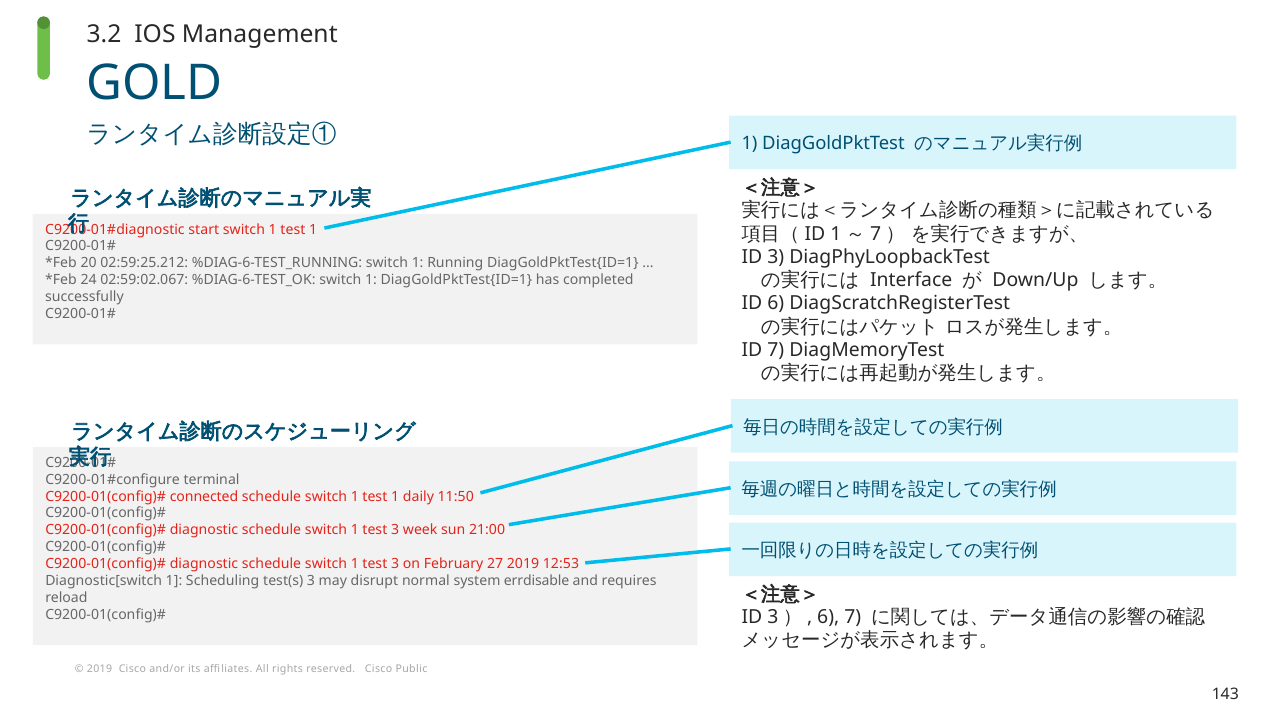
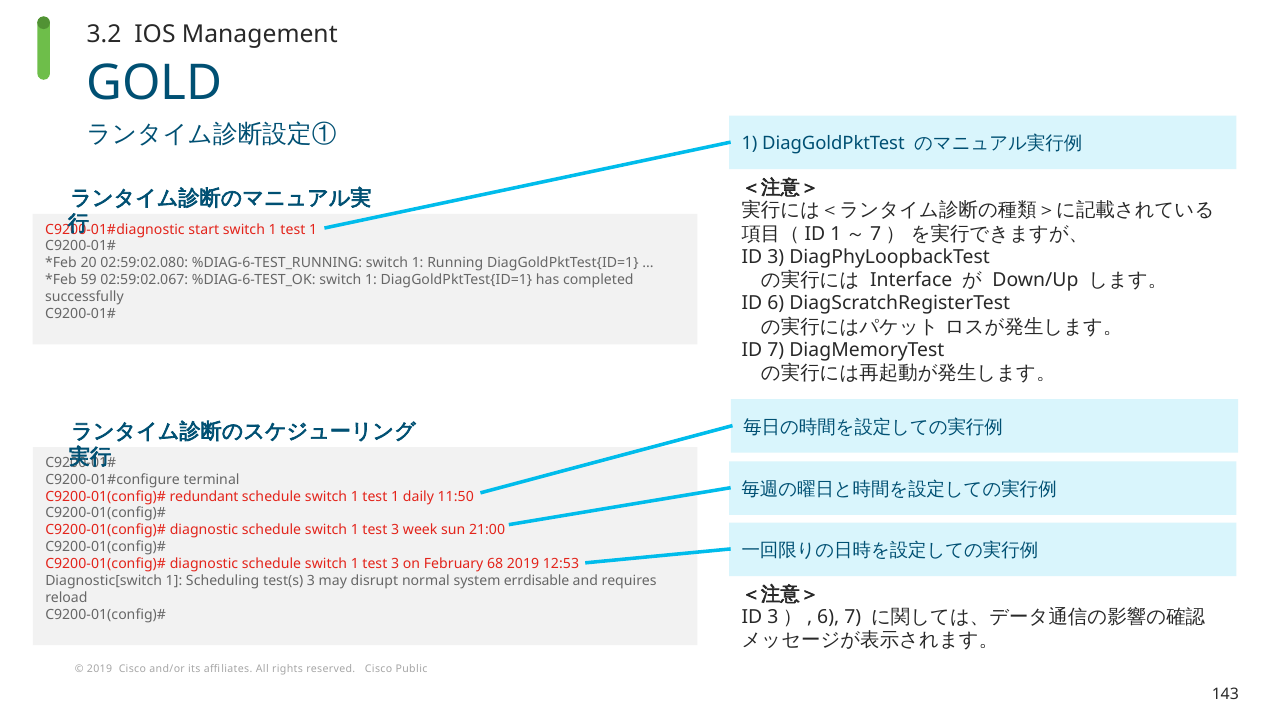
02:59:25.212: 02:59:25.212 -> 02:59:02.080
24: 24 -> 59
connected: connected -> redundant
27: 27 -> 68
